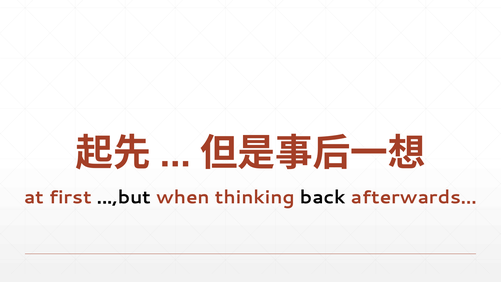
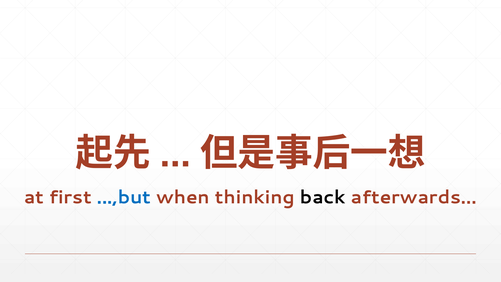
...,but colour: black -> blue
